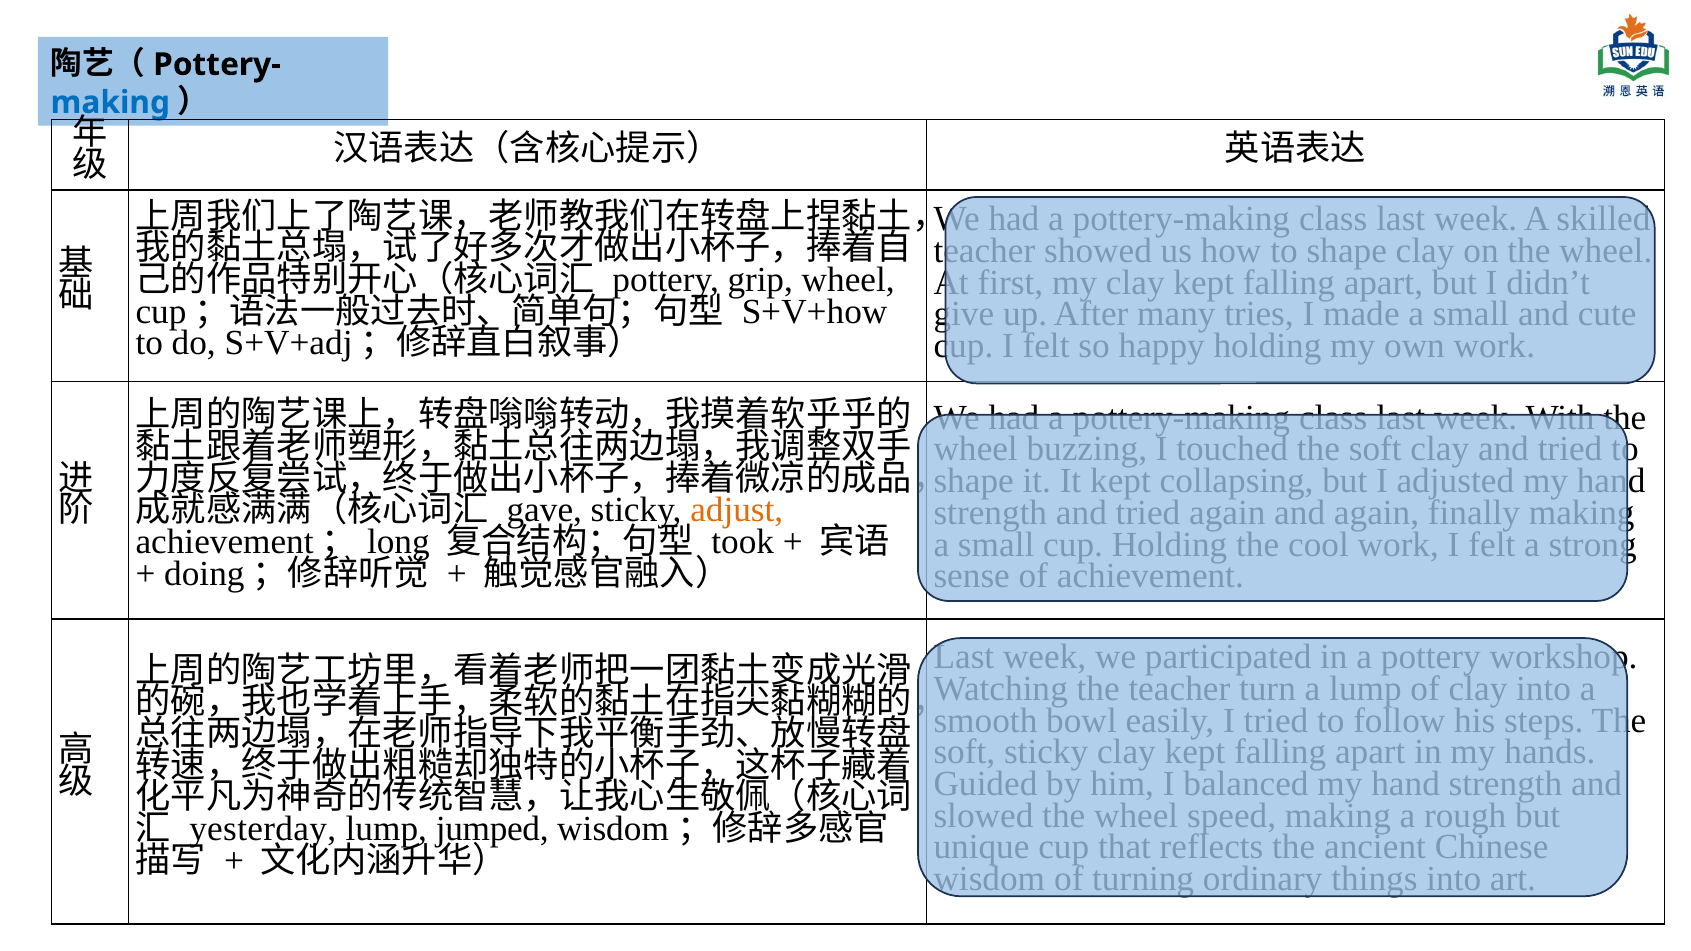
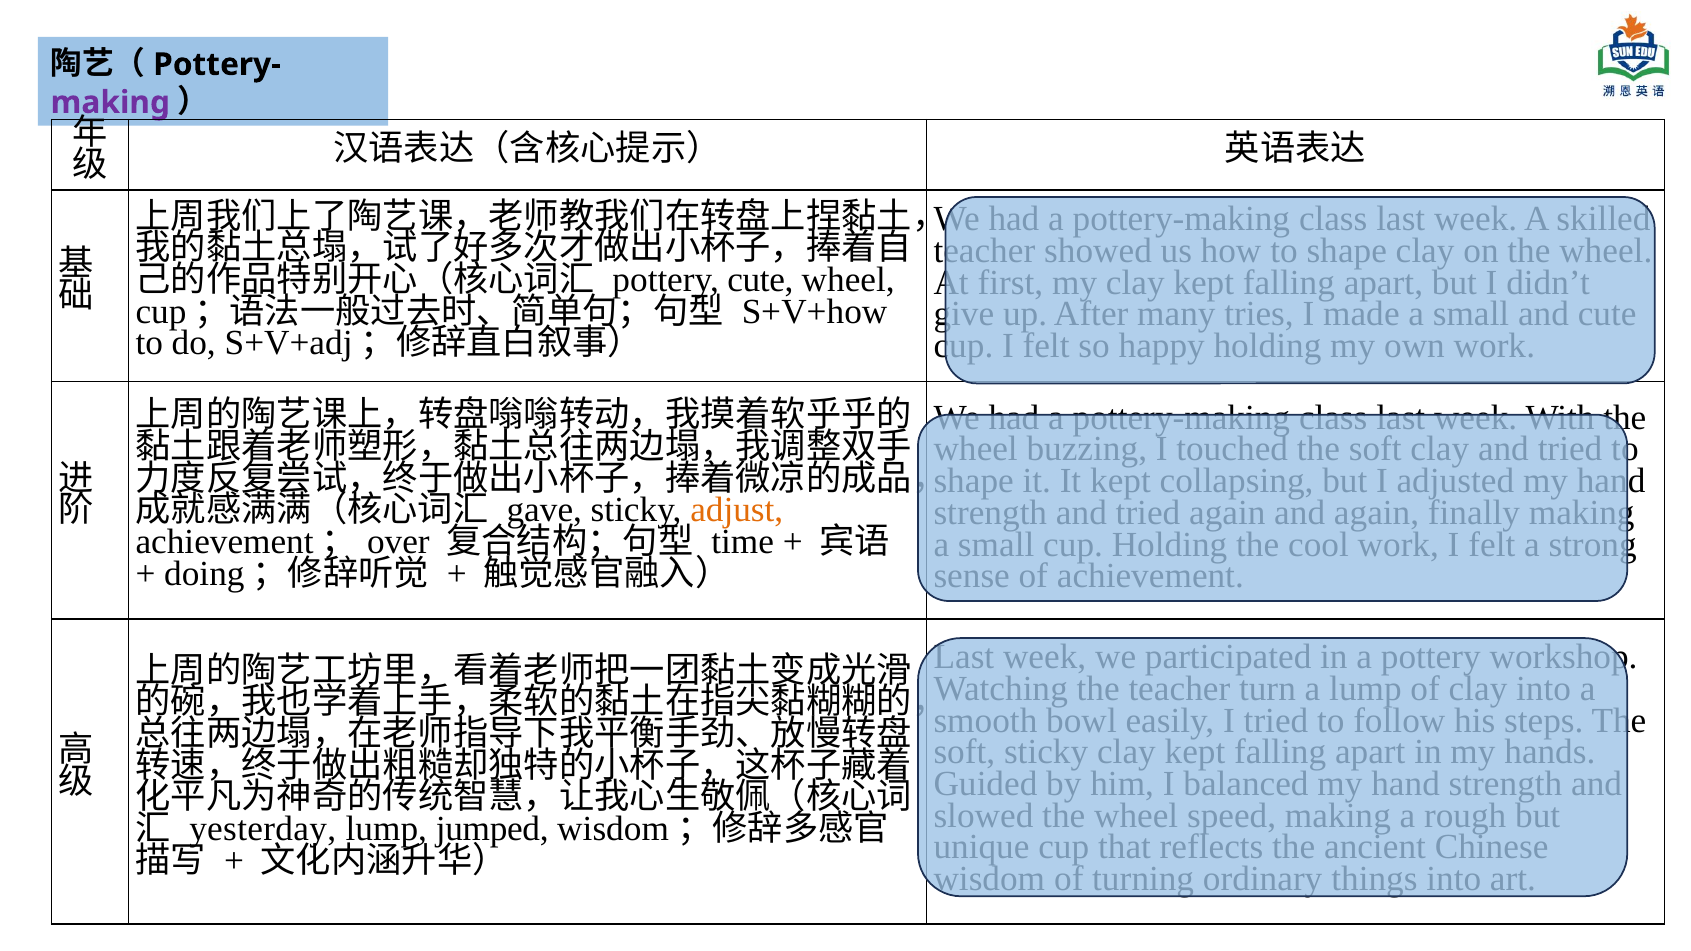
making at (110, 103) colour: blue -> purple
pottery grip: grip -> cute
long: long -> over
took: took -> time
